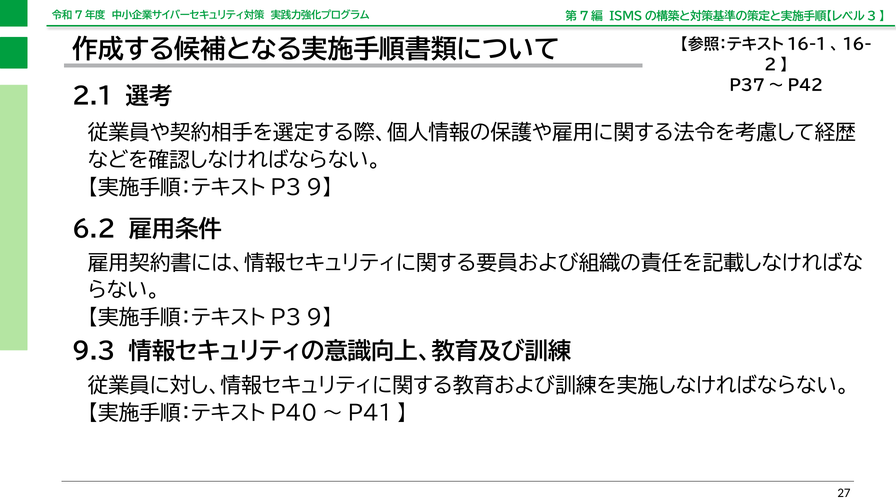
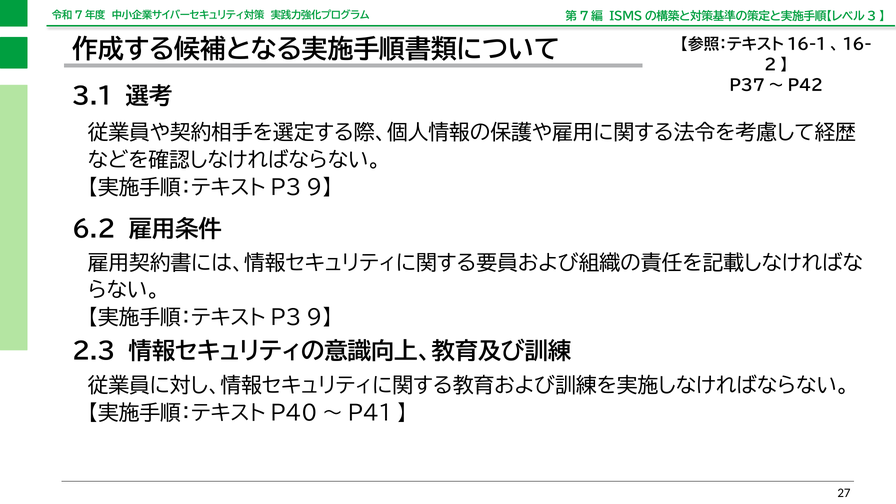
2.1: 2.1 -> 3.1
9.3: 9.3 -> 2.3
